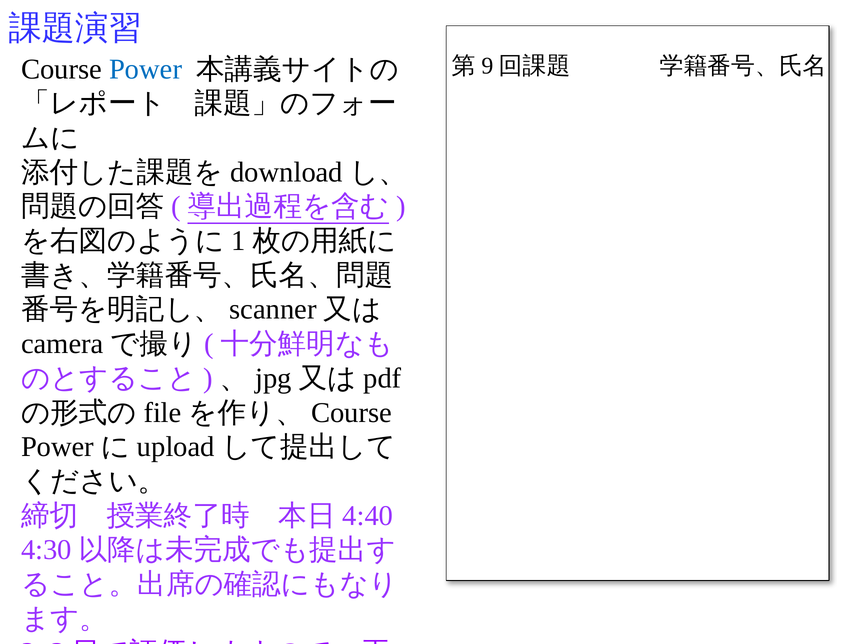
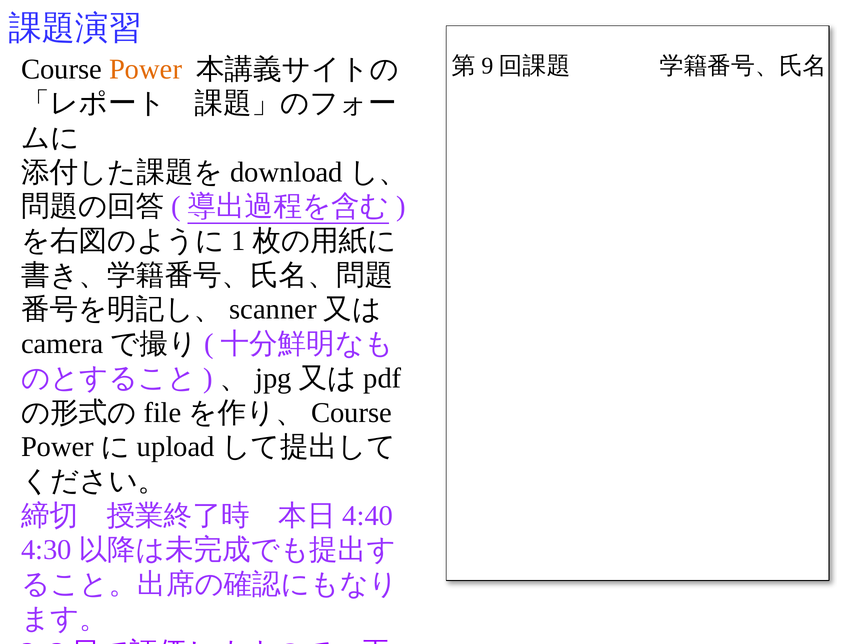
Power colour: blue -> orange
